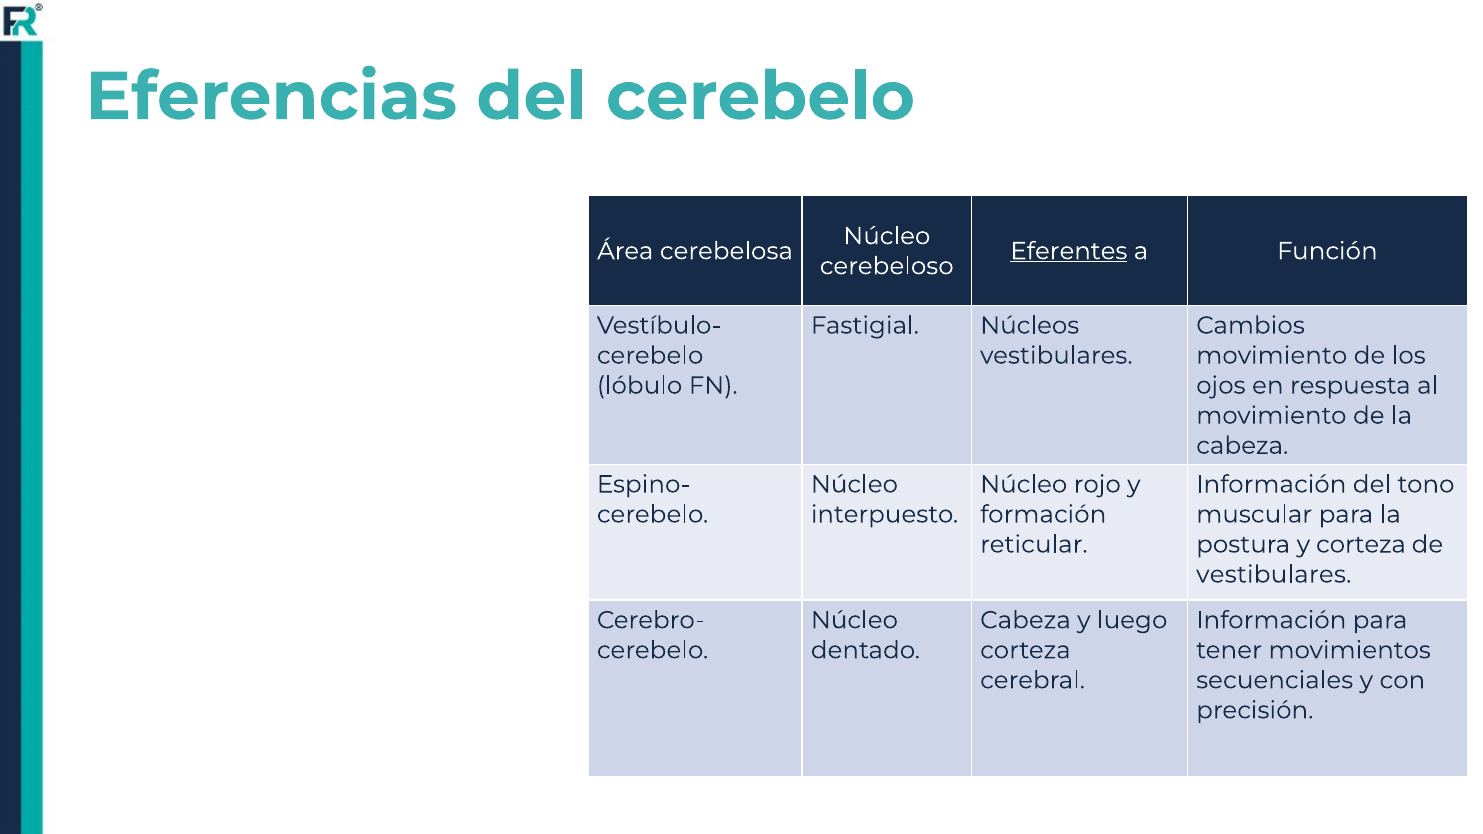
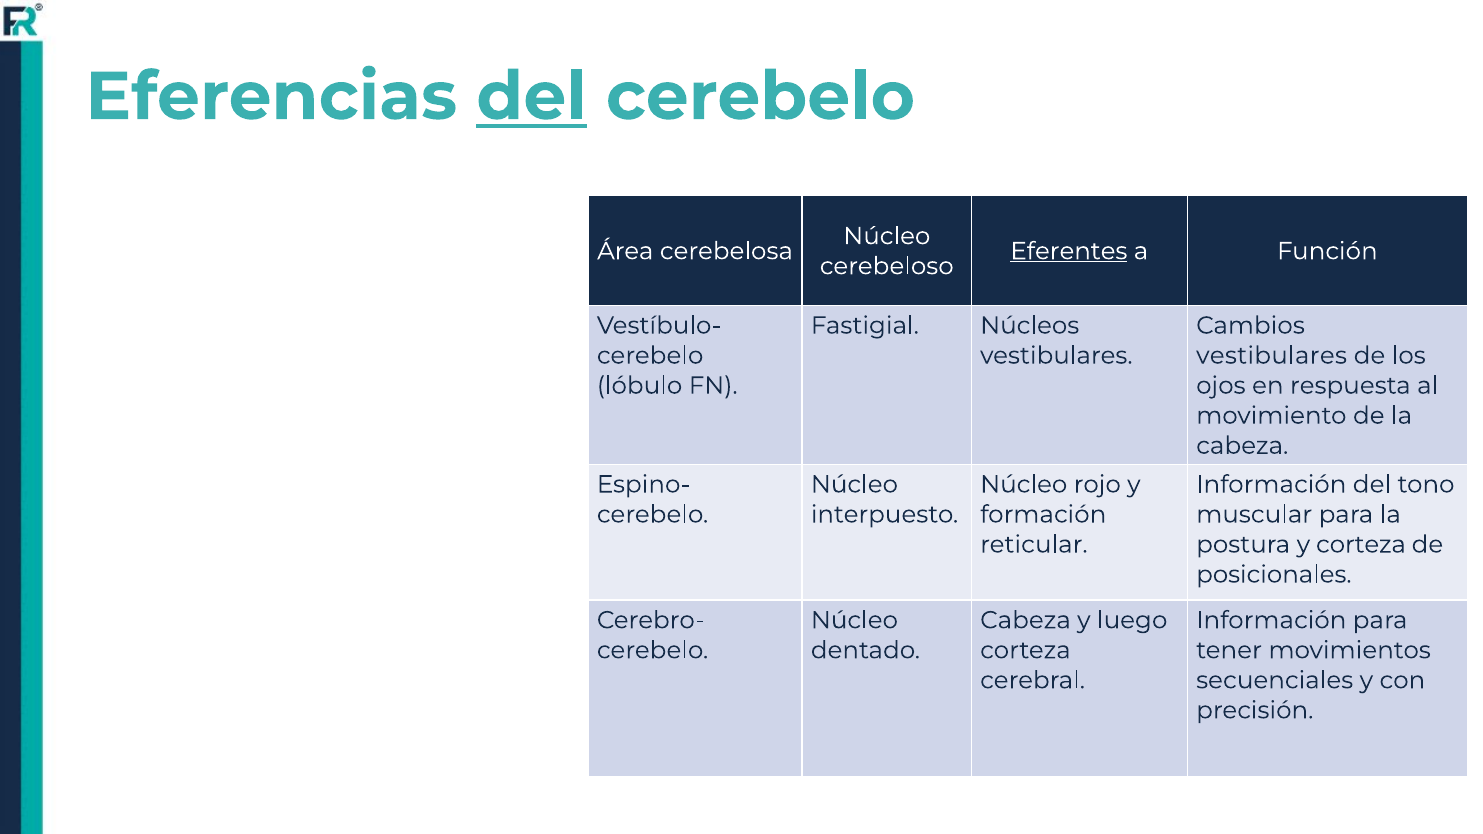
del at (532, 97) underline: none -> present
movimiento at (1272, 356): movimiento -> vestibulares
vestibulares at (1274, 575): vestibulares -> posicionales
